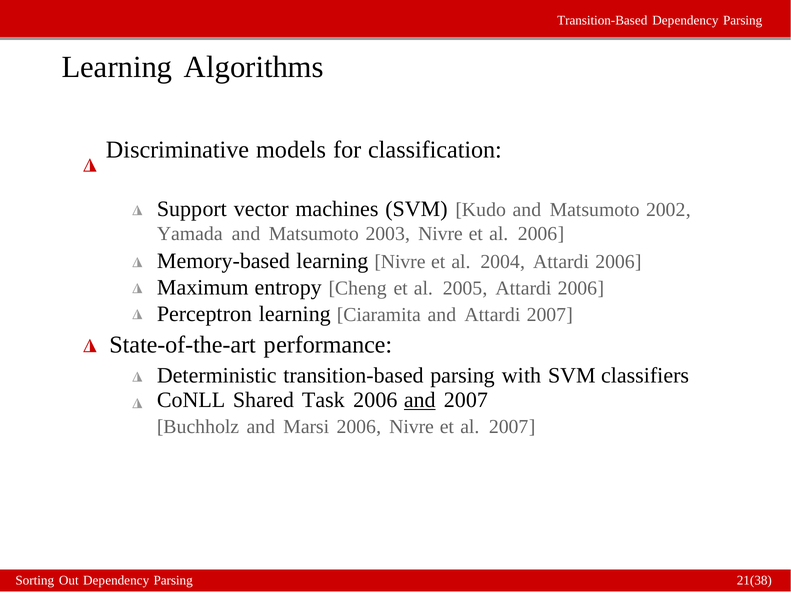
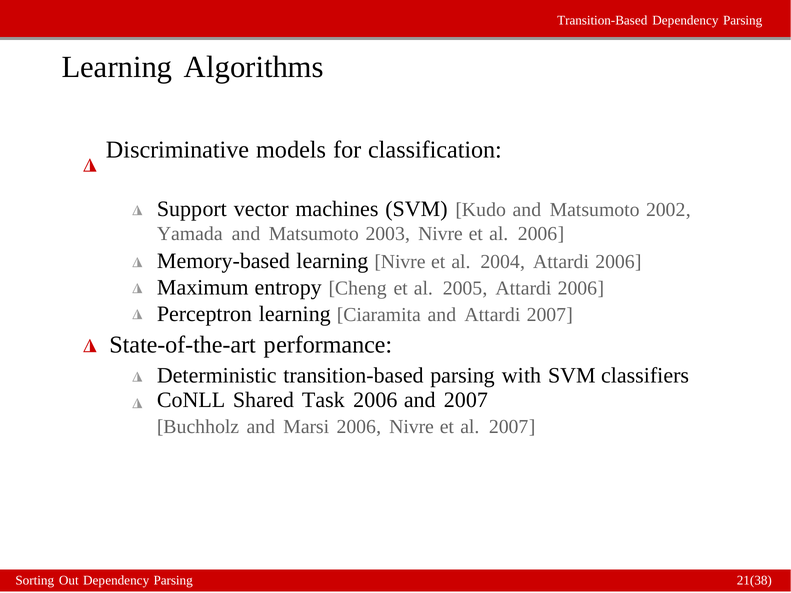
and at (420, 400) underline: present -> none
